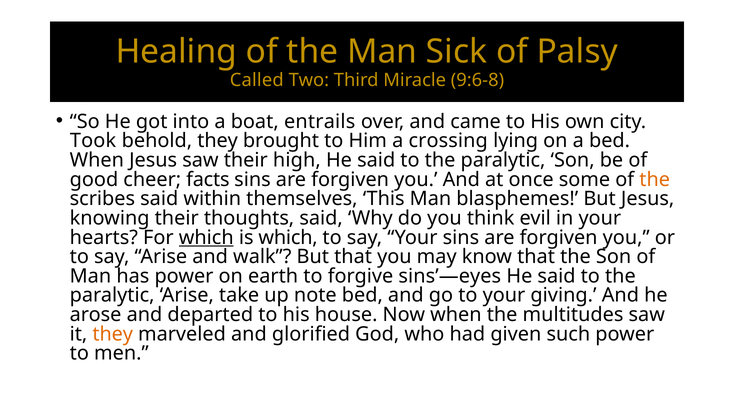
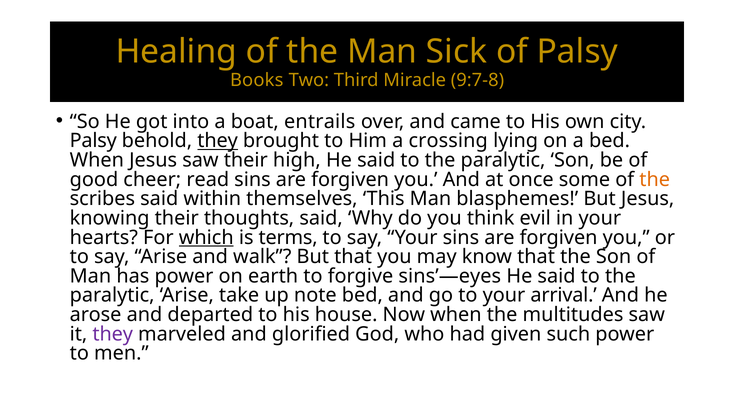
Called: Called -> Books
9:6-8: 9:6-8 -> 9:7-8
Took at (93, 141): Took -> Palsy
they at (218, 141) underline: none -> present
facts: facts -> read
is which: which -> terms
giving: giving -> arrival
they at (113, 334) colour: orange -> purple
